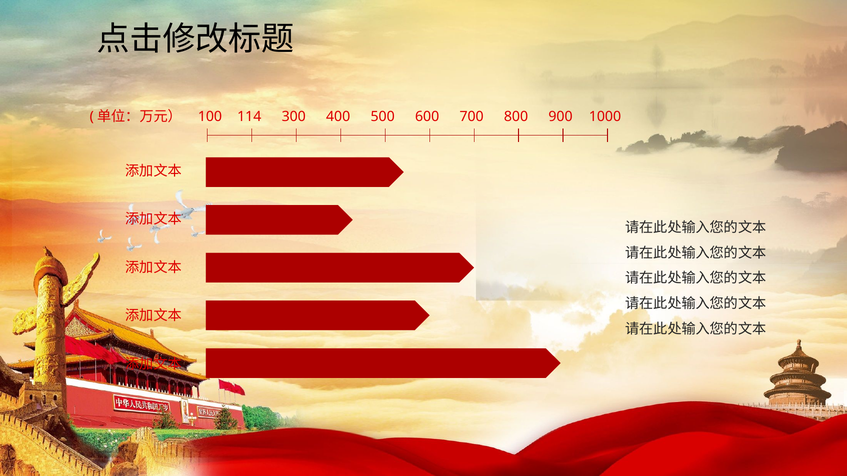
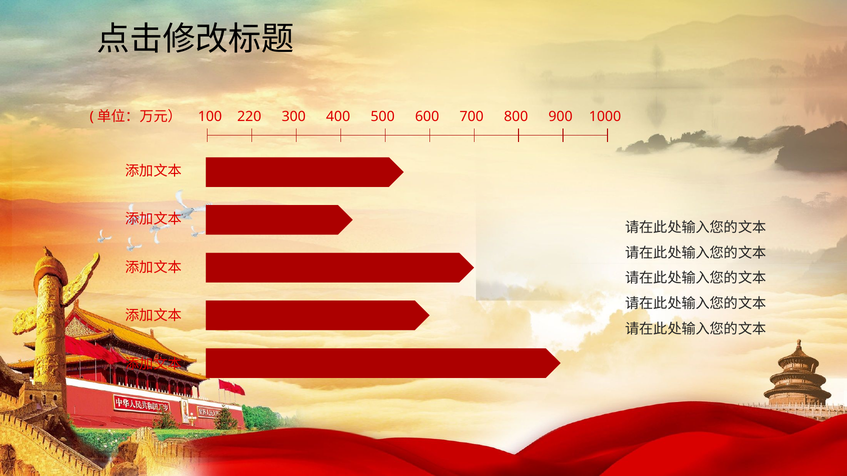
114: 114 -> 220
